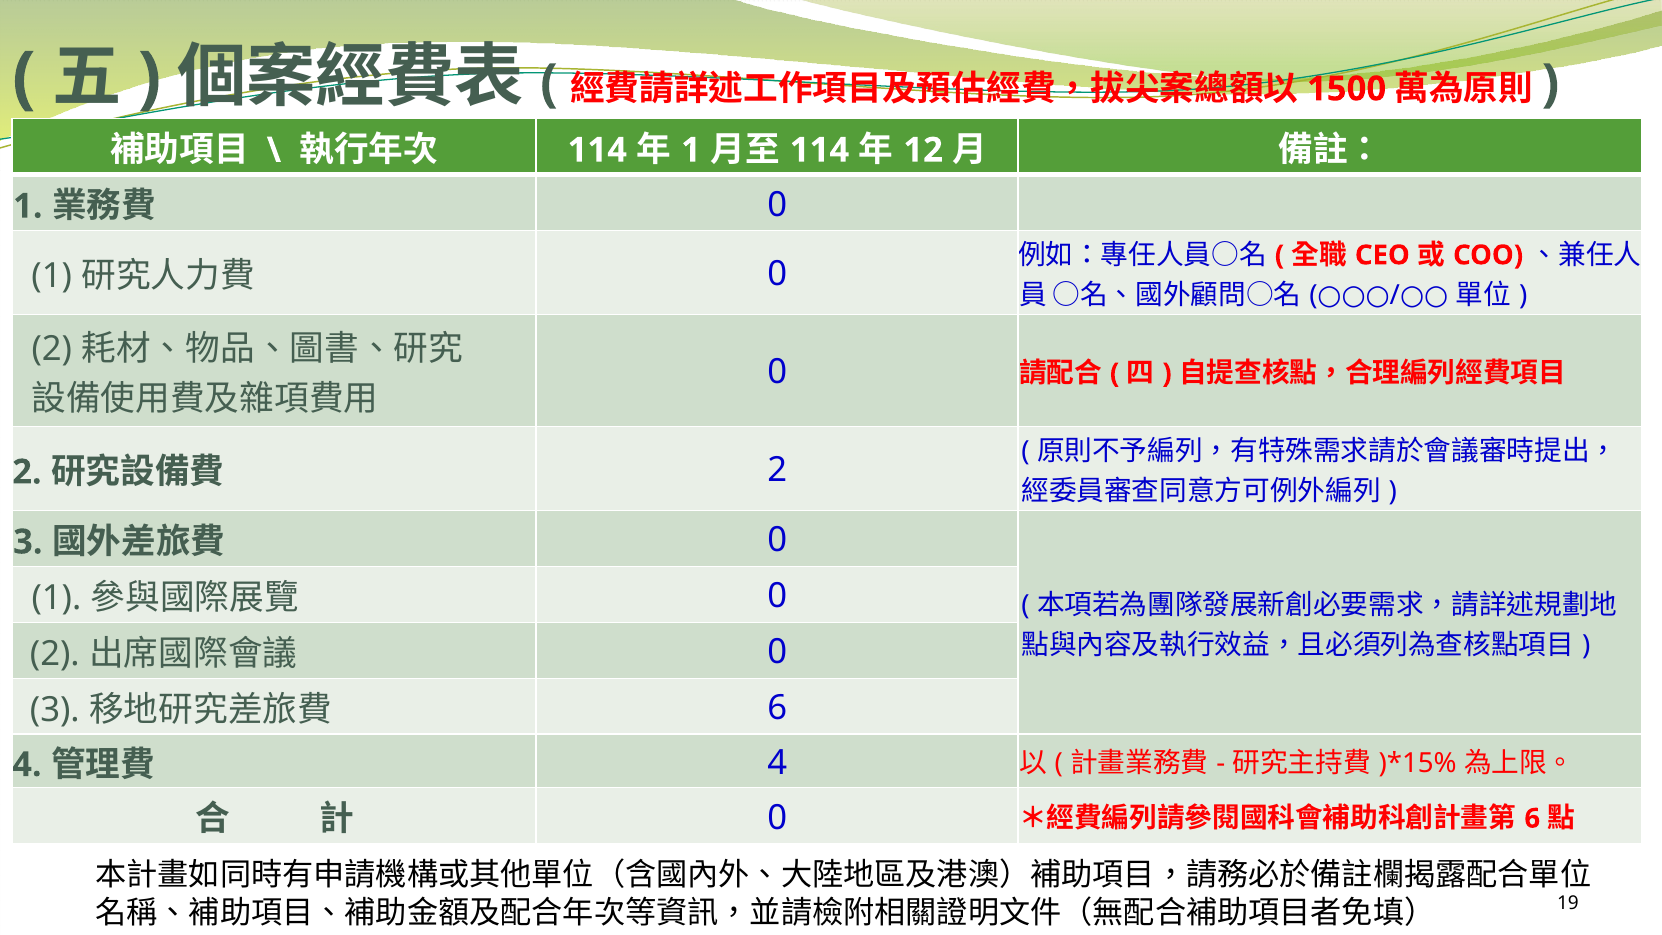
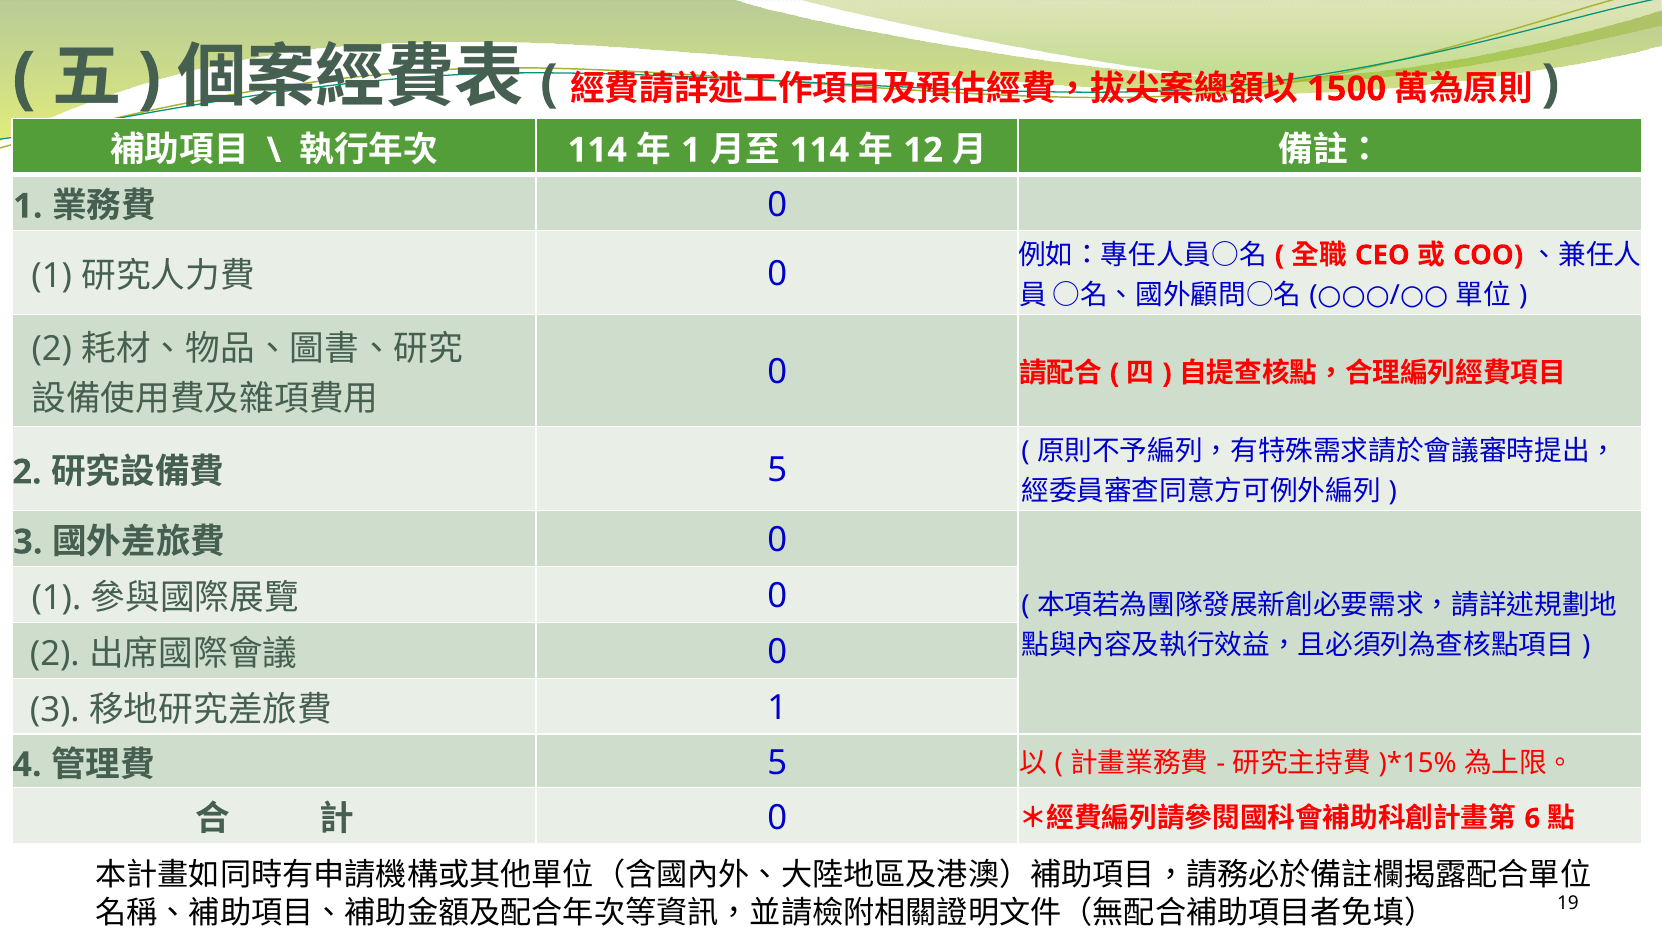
2 at (777, 470): 2 -> 5
6 at (777, 708): 6 -> 1
4 at (777, 763): 4 -> 5
